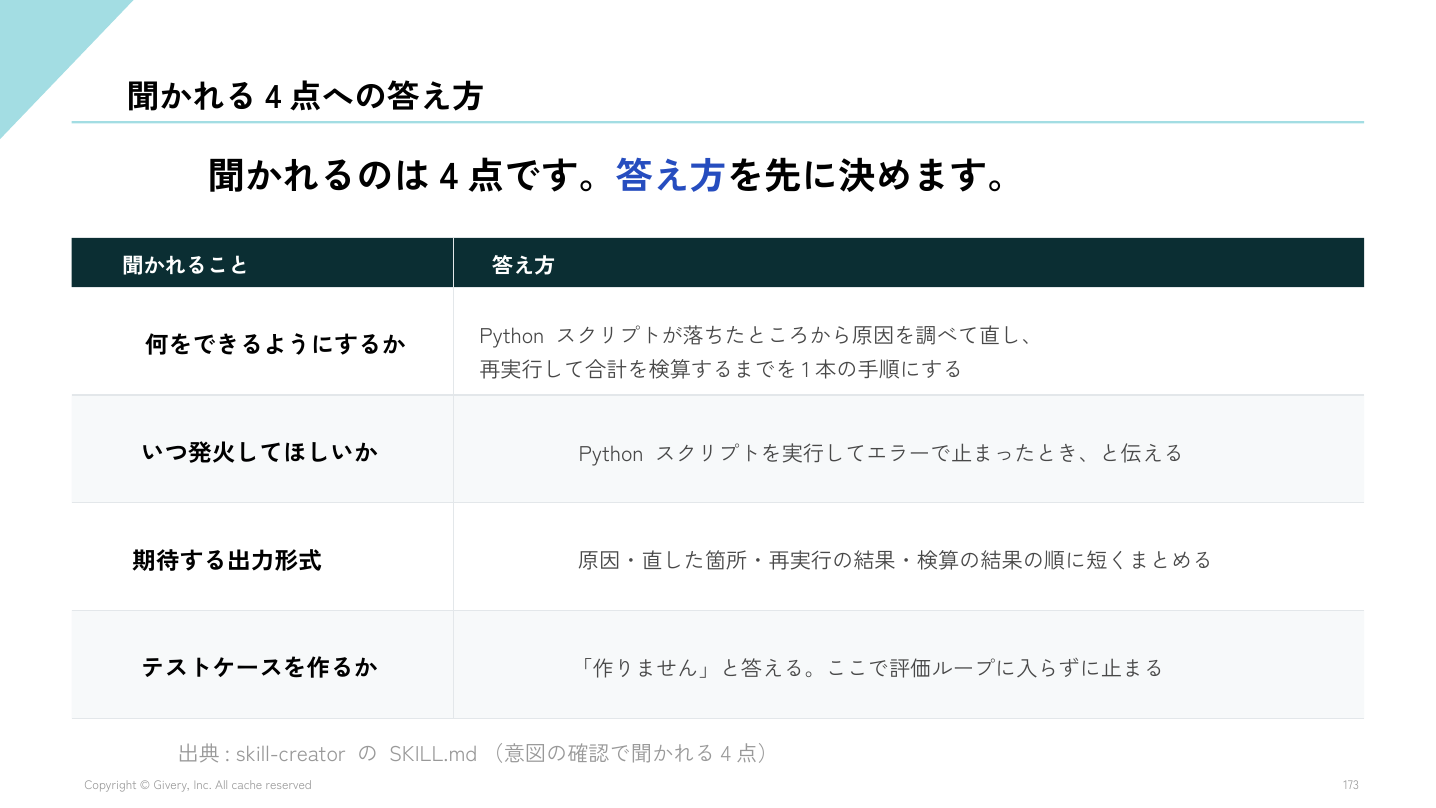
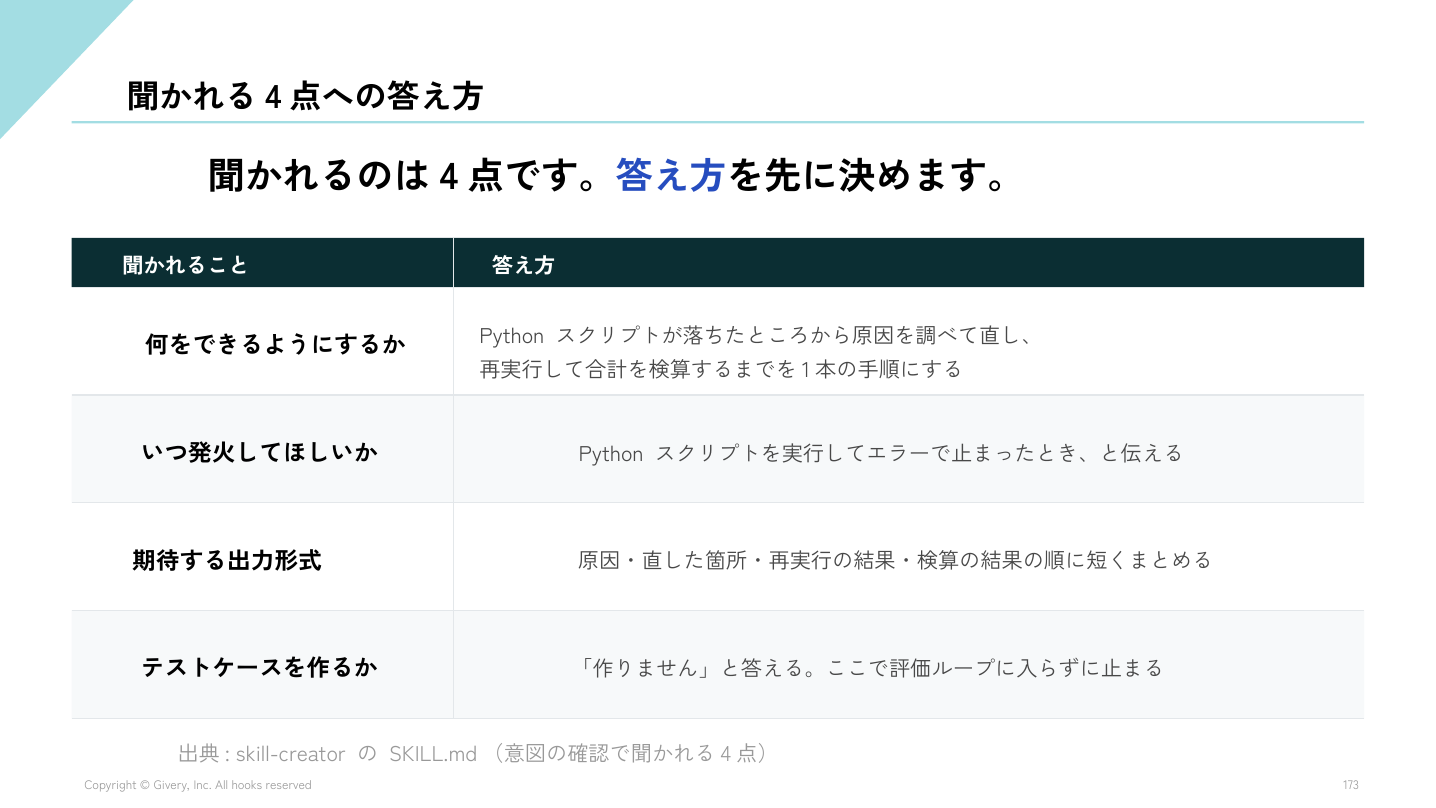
cache: cache -> hooks
